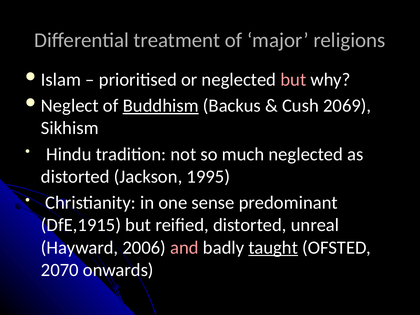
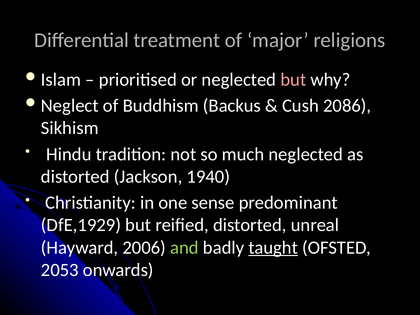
Buddhism underline: present -> none
2069: 2069 -> 2086
1995: 1995 -> 1940
DfE,1915: DfE,1915 -> DfE,1929
and colour: pink -> light green
2070: 2070 -> 2053
